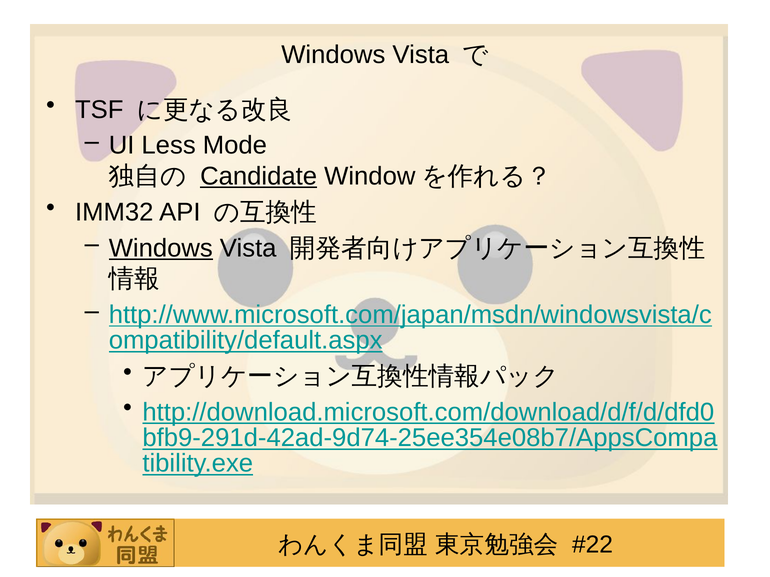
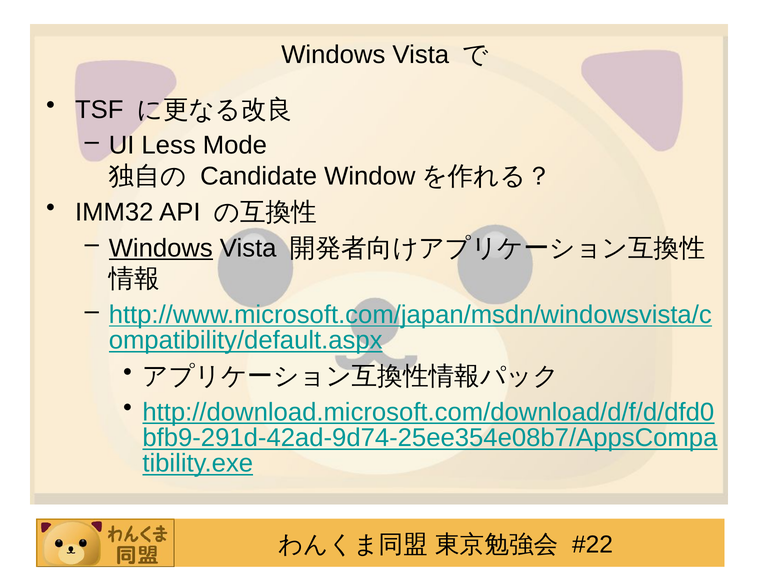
Candidate underline: present -> none
